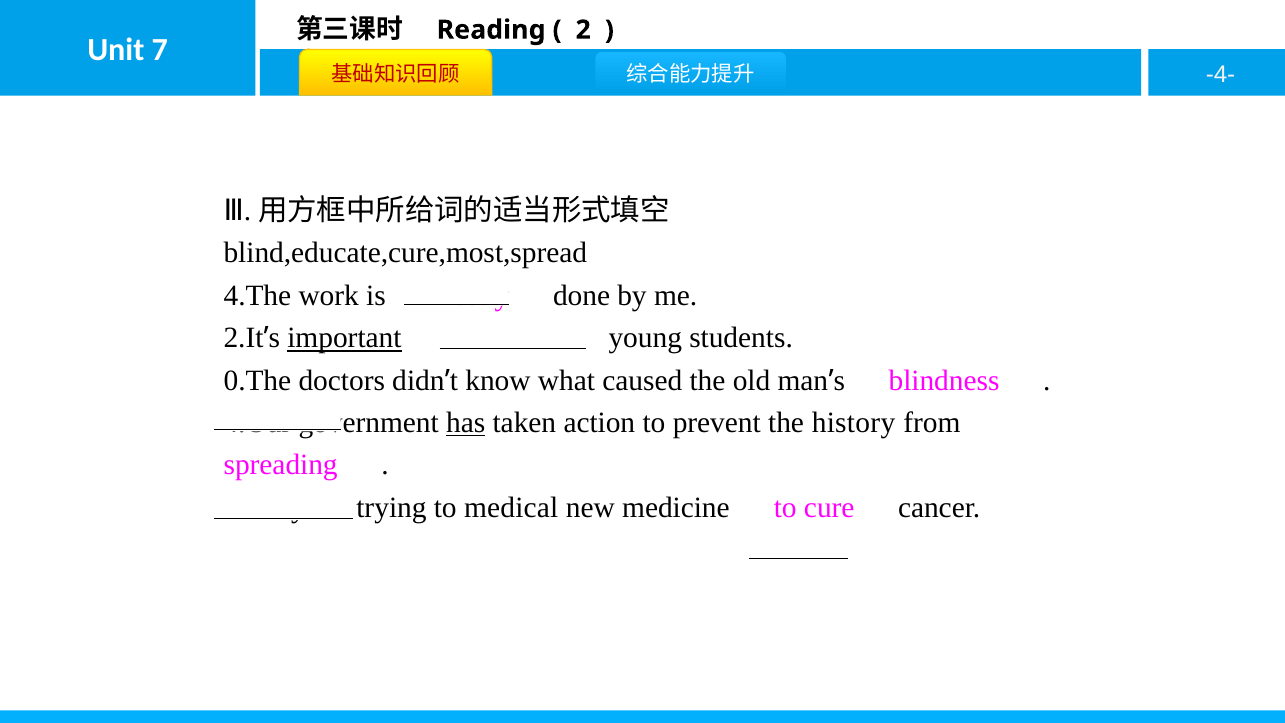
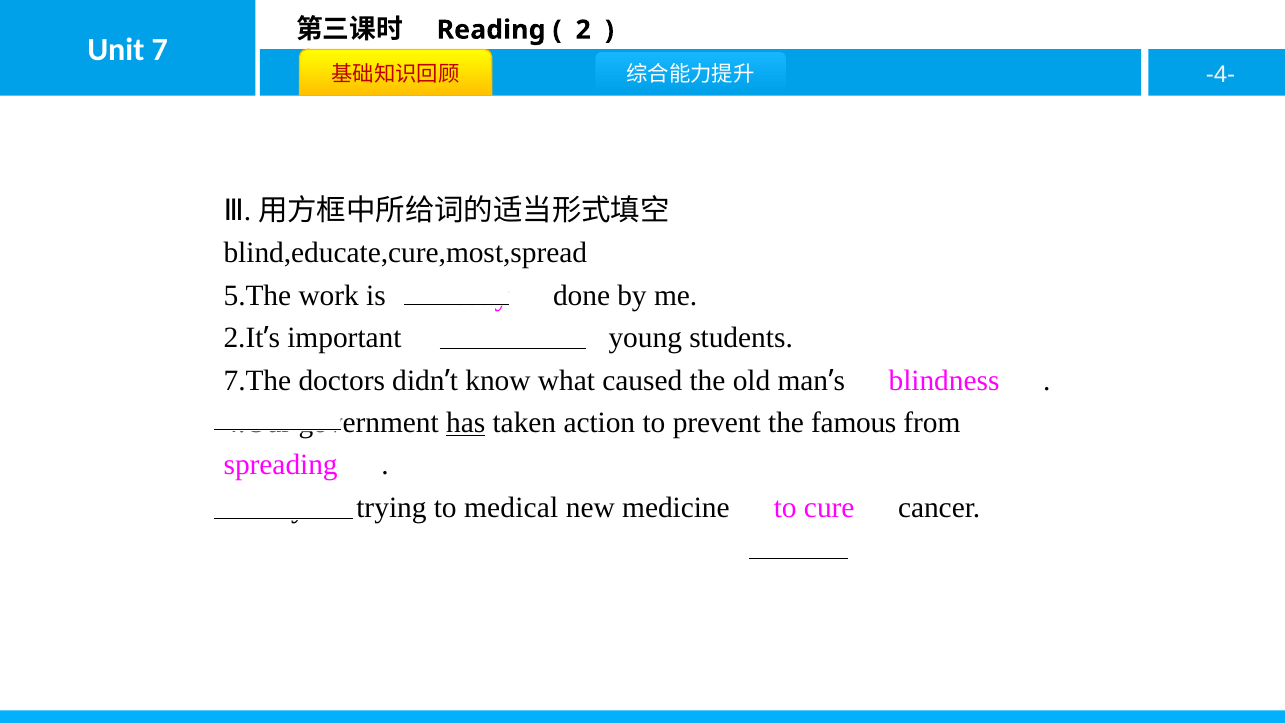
4.The: 4.The -> 5.The
important underline: present -> none
0.The: 0.The -> 7.The
history: history -> famous
